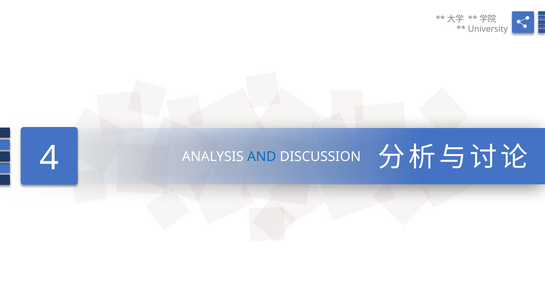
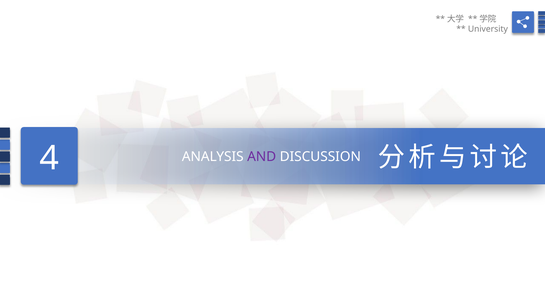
AND colour: blue -> purple
